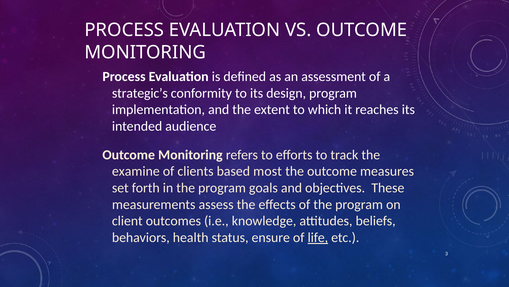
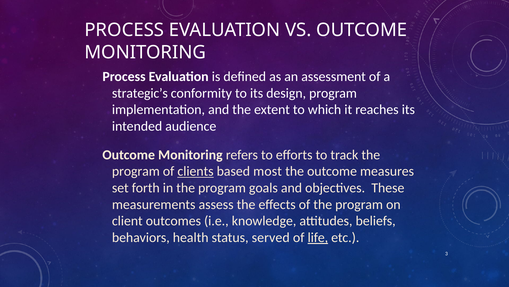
examine at (136, 171): examine -> program
clients underline: none -> present
ensure: ensure -> served
